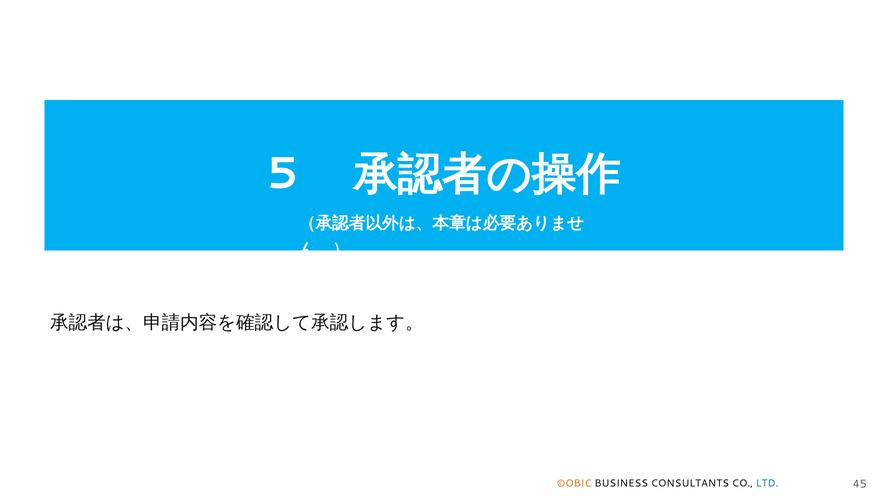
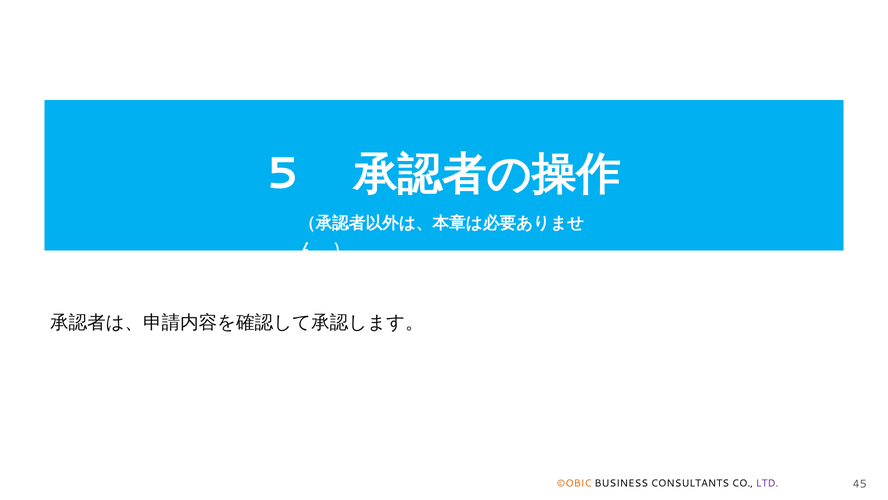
LTD colour: blue -> purple
